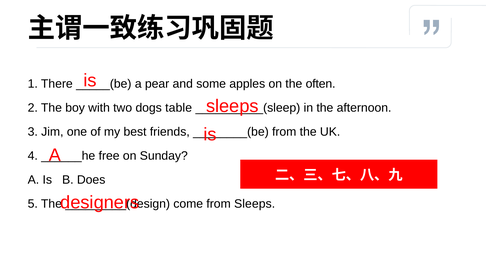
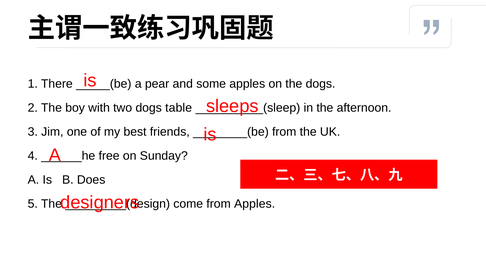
the often: often -> dogs
from Sleeps: Sleeps -> Apples
